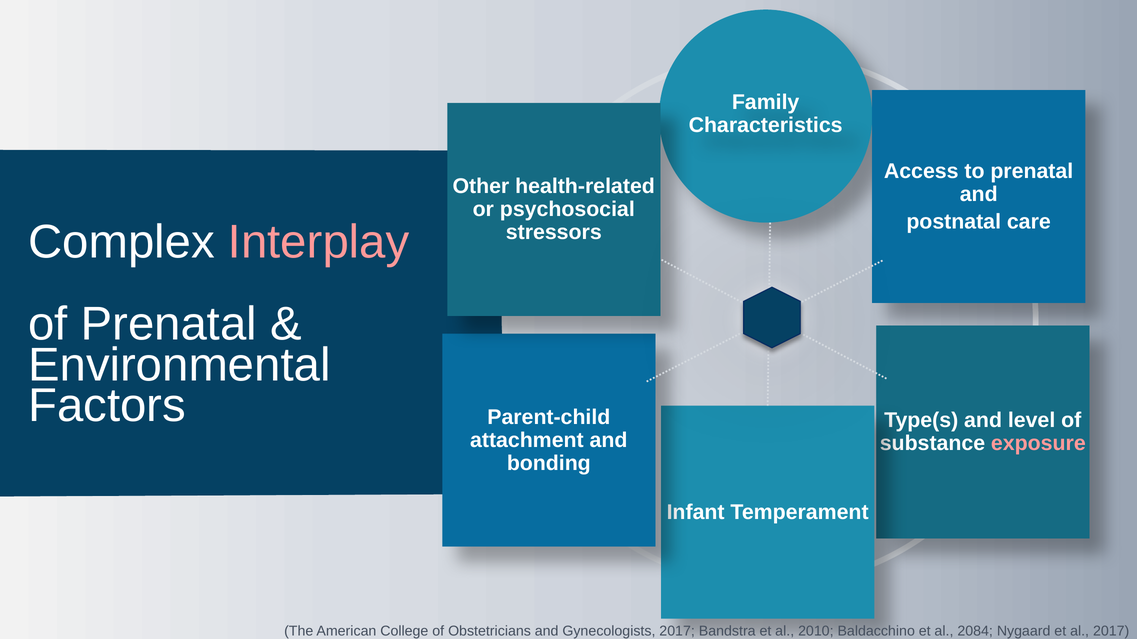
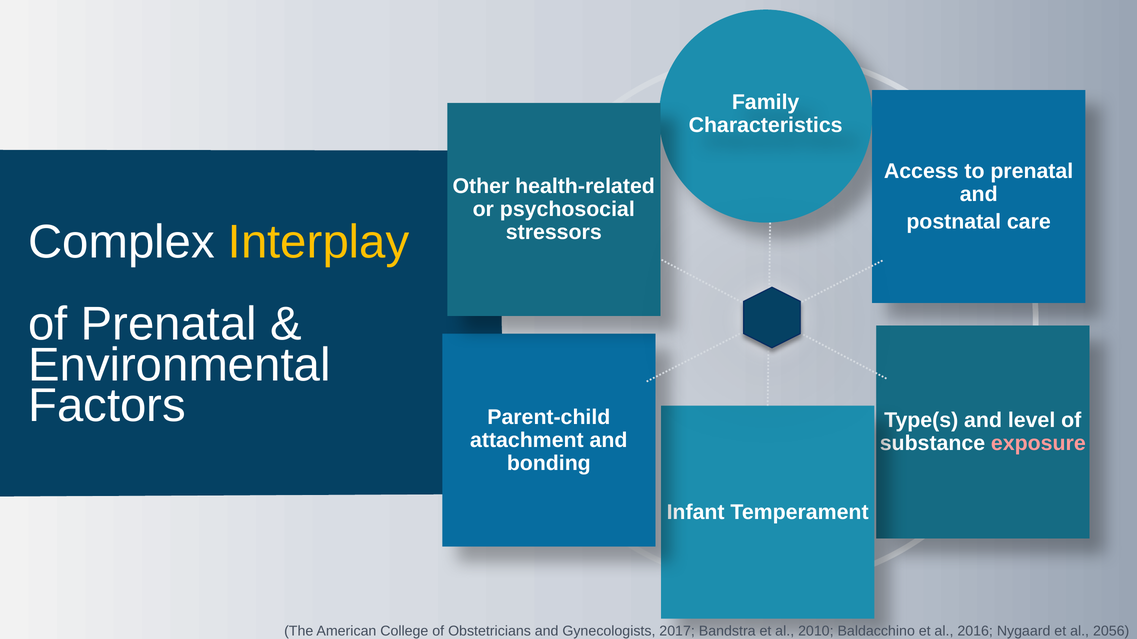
Interplay colour: pink -> yellow
2084: 2084 -> 2016
al 2017: 2017 -> 2056
